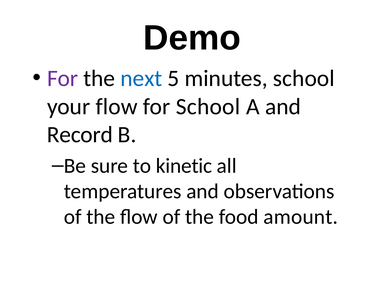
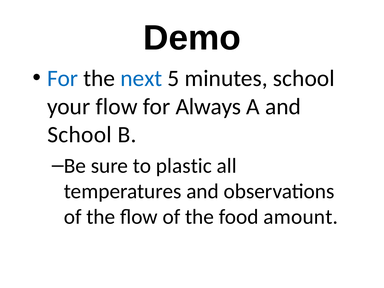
For at (63, 78) colour: purple -> blue
for School: School -> Always
Record at (80, 135): Record -> School
kinetic: kinetic -> plastic
